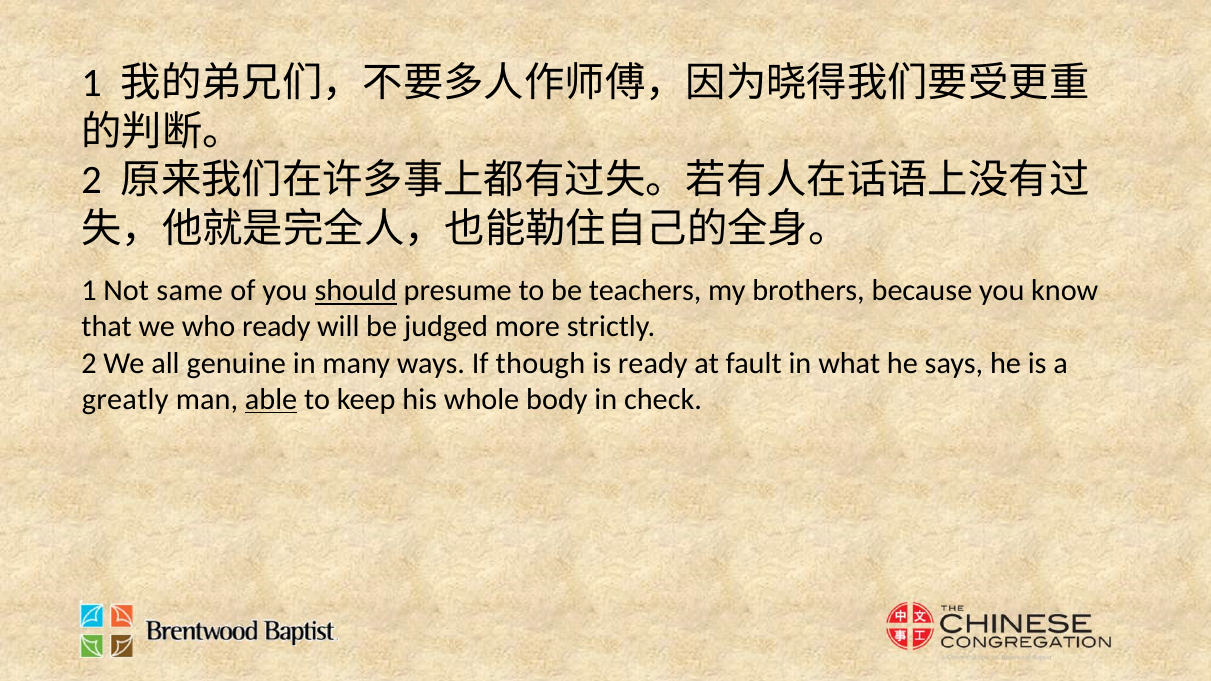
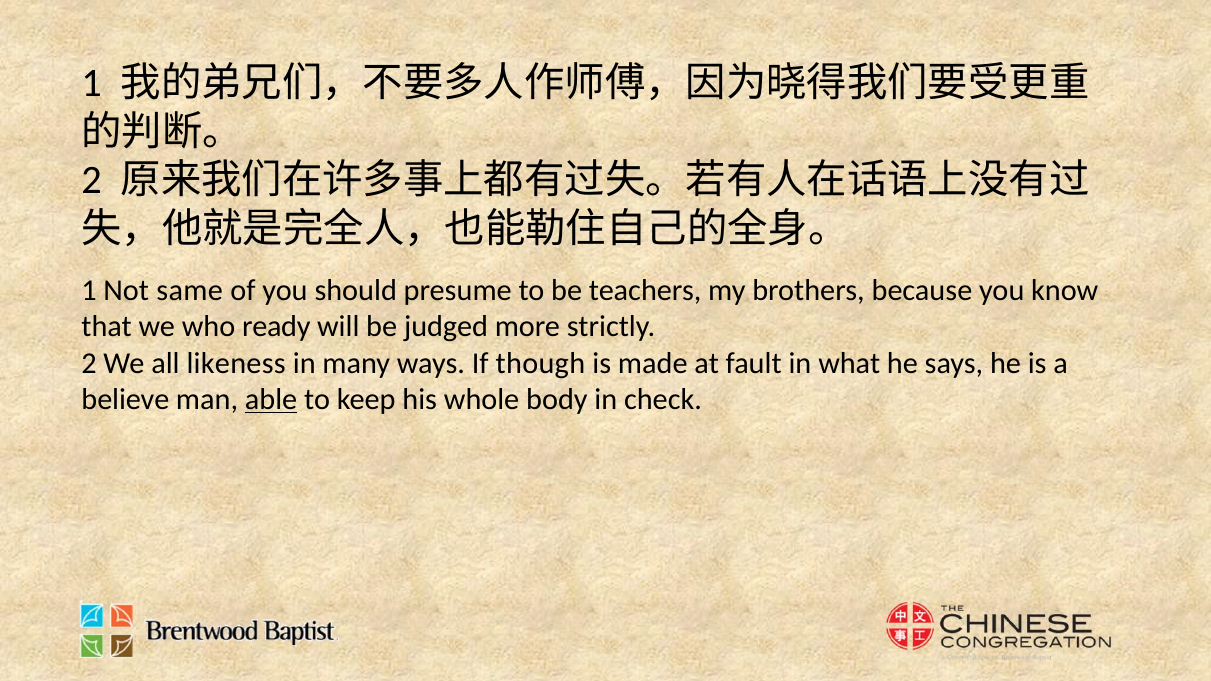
should underline: present -> none
genuine: genuine -> likeness
is ready: ready -> made
greatly: greatly -> believe
